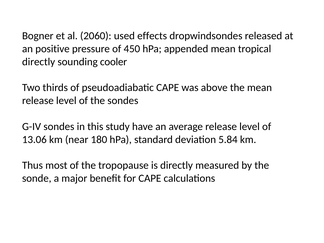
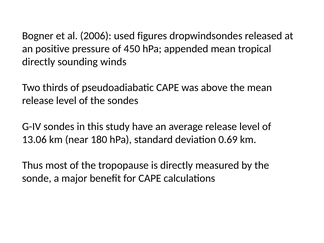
2060: 2060 -> 2006
effects: effects -> figures
cooler: cooler -> winds
5.84: 5.84 -> 0.69
